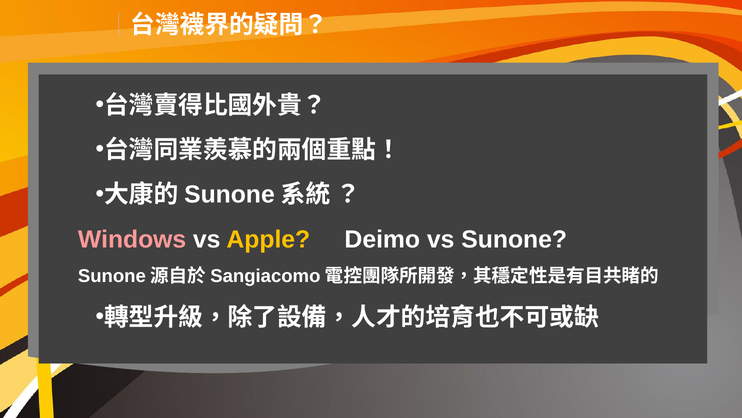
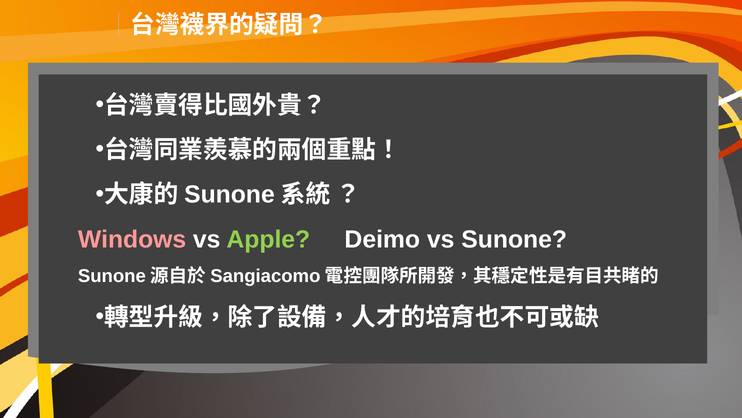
Apple colour: yellow -> light green
